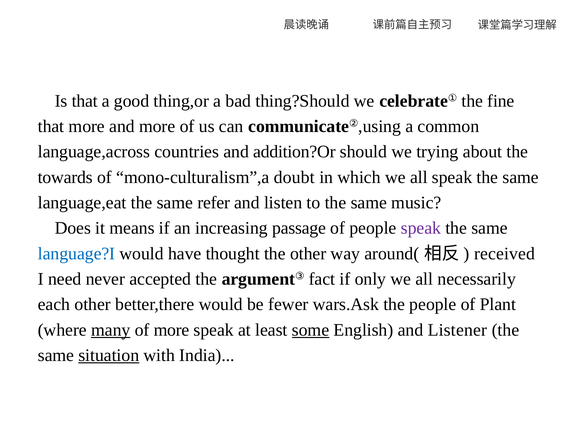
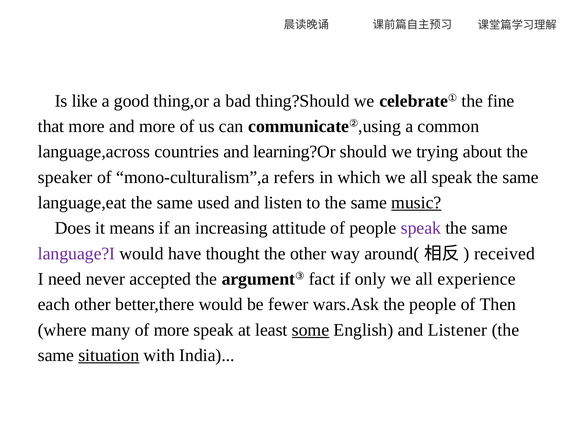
Is that: that -> like
addition?Or: addition?Or -> learning?Or
towards: towards -> speaker
doubt: doubt -> refers
refer: refer -> used
music underline: none -> present
passage: passage -> attitude
language?I colour: blue -> purple
necessarily: necessarily -> experience
Plant: Plant -> Then
many underline: present -> none
